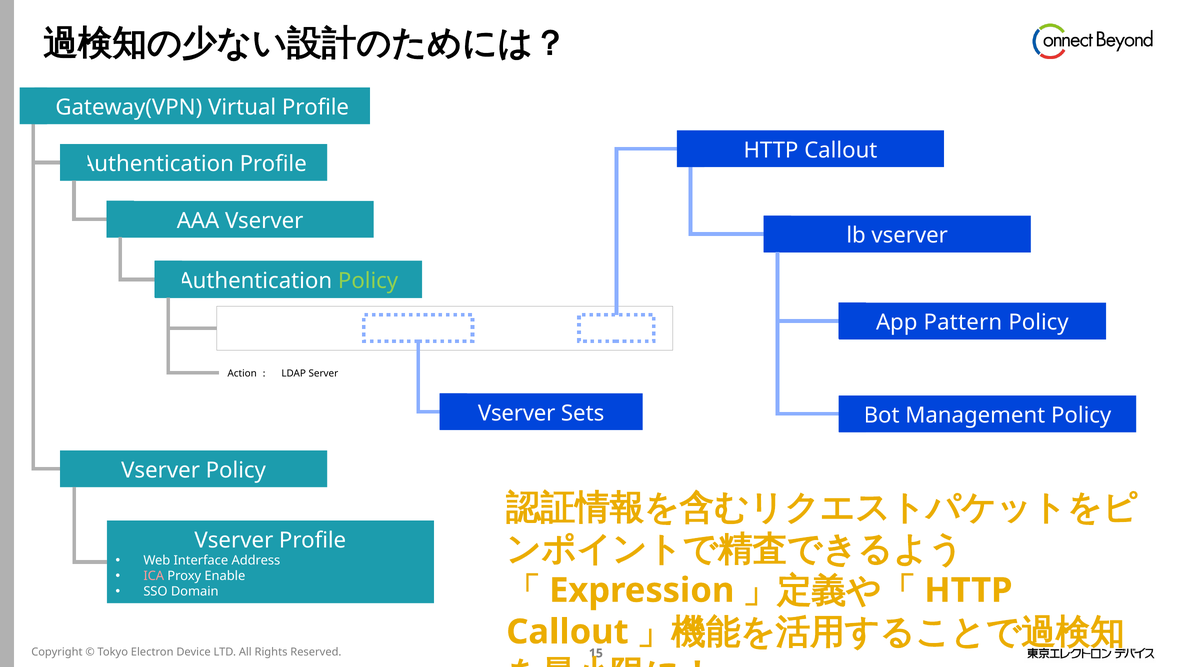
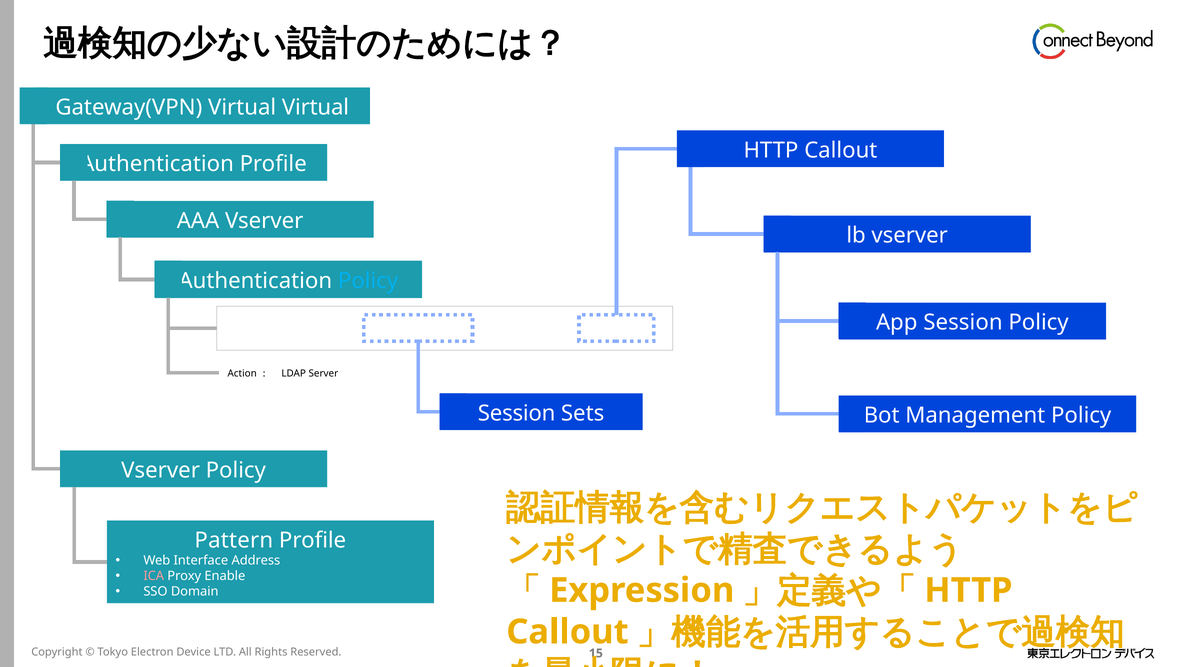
Virtual Profile: Profile -> Virtual
Policy at (368, 281) colour: light green -> light blue
App Pattern: Pattern -> Session
Vserver at (517, 413): Vserver -> Session
Vserver at (234, 540): Vserver -> Pattern
